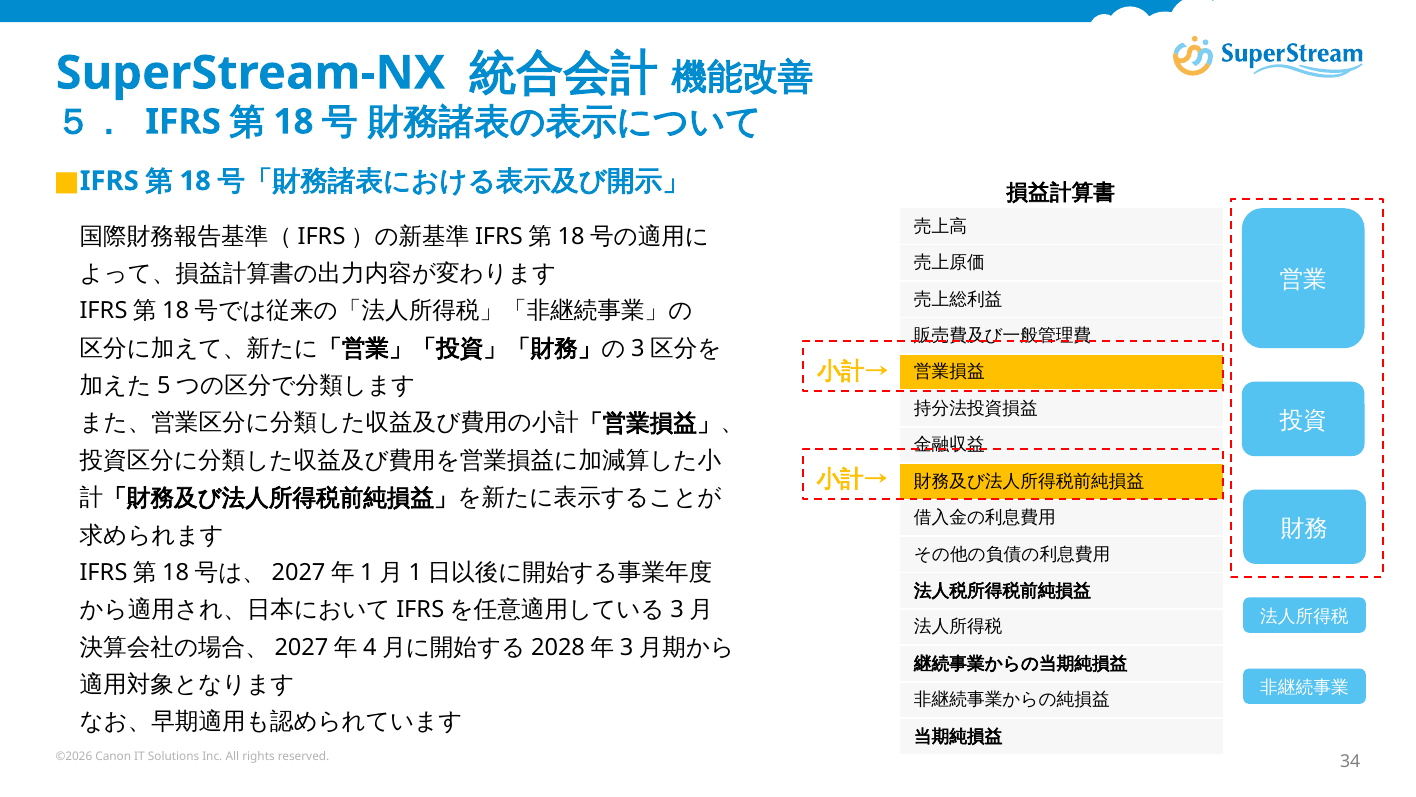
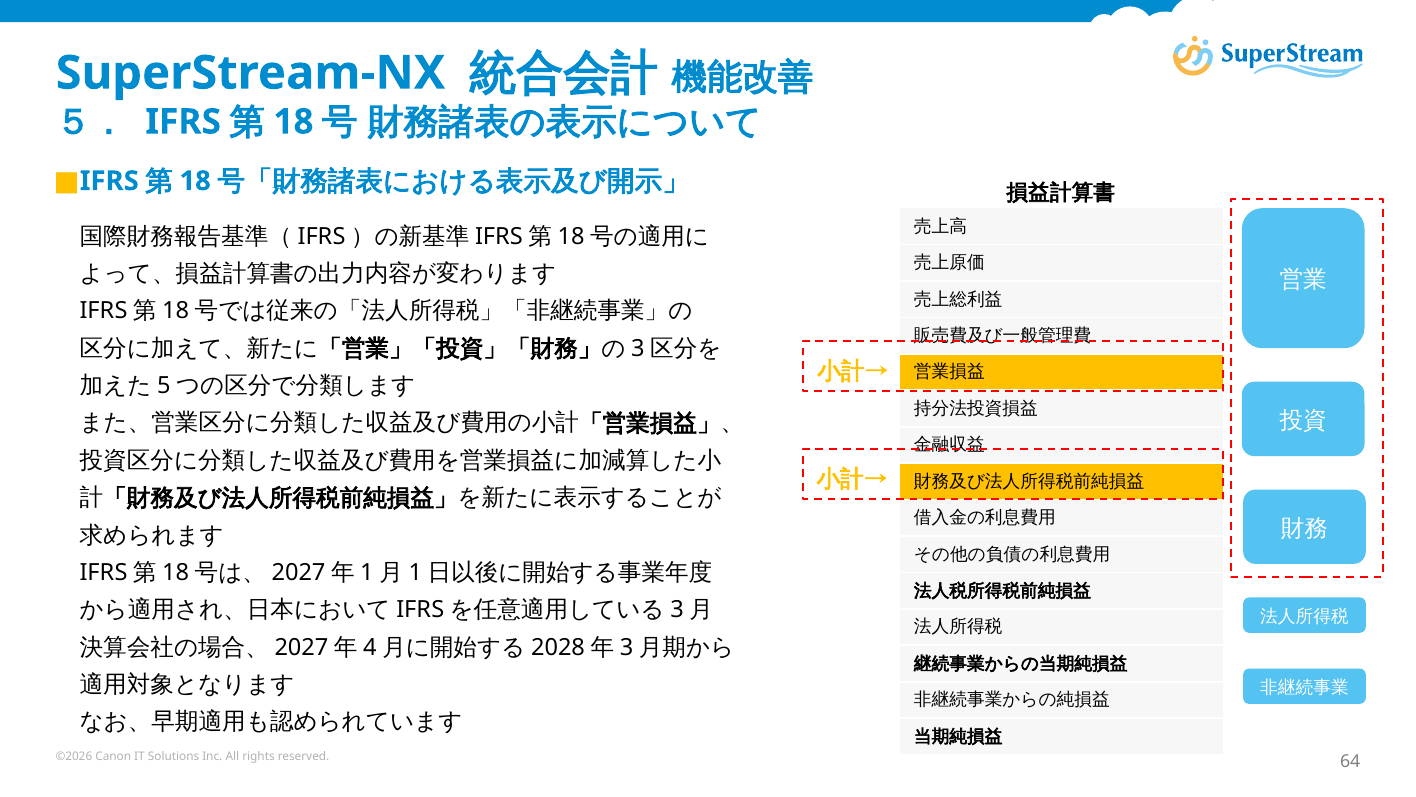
34: 34 -> 64
